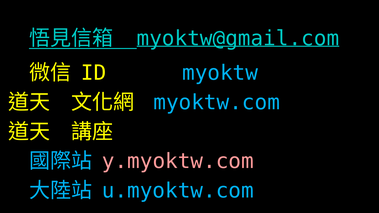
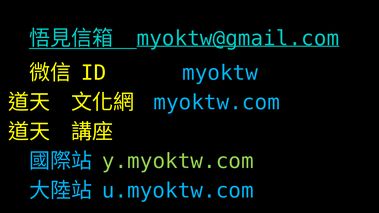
y.myoktw.com colour: pink -> light green
